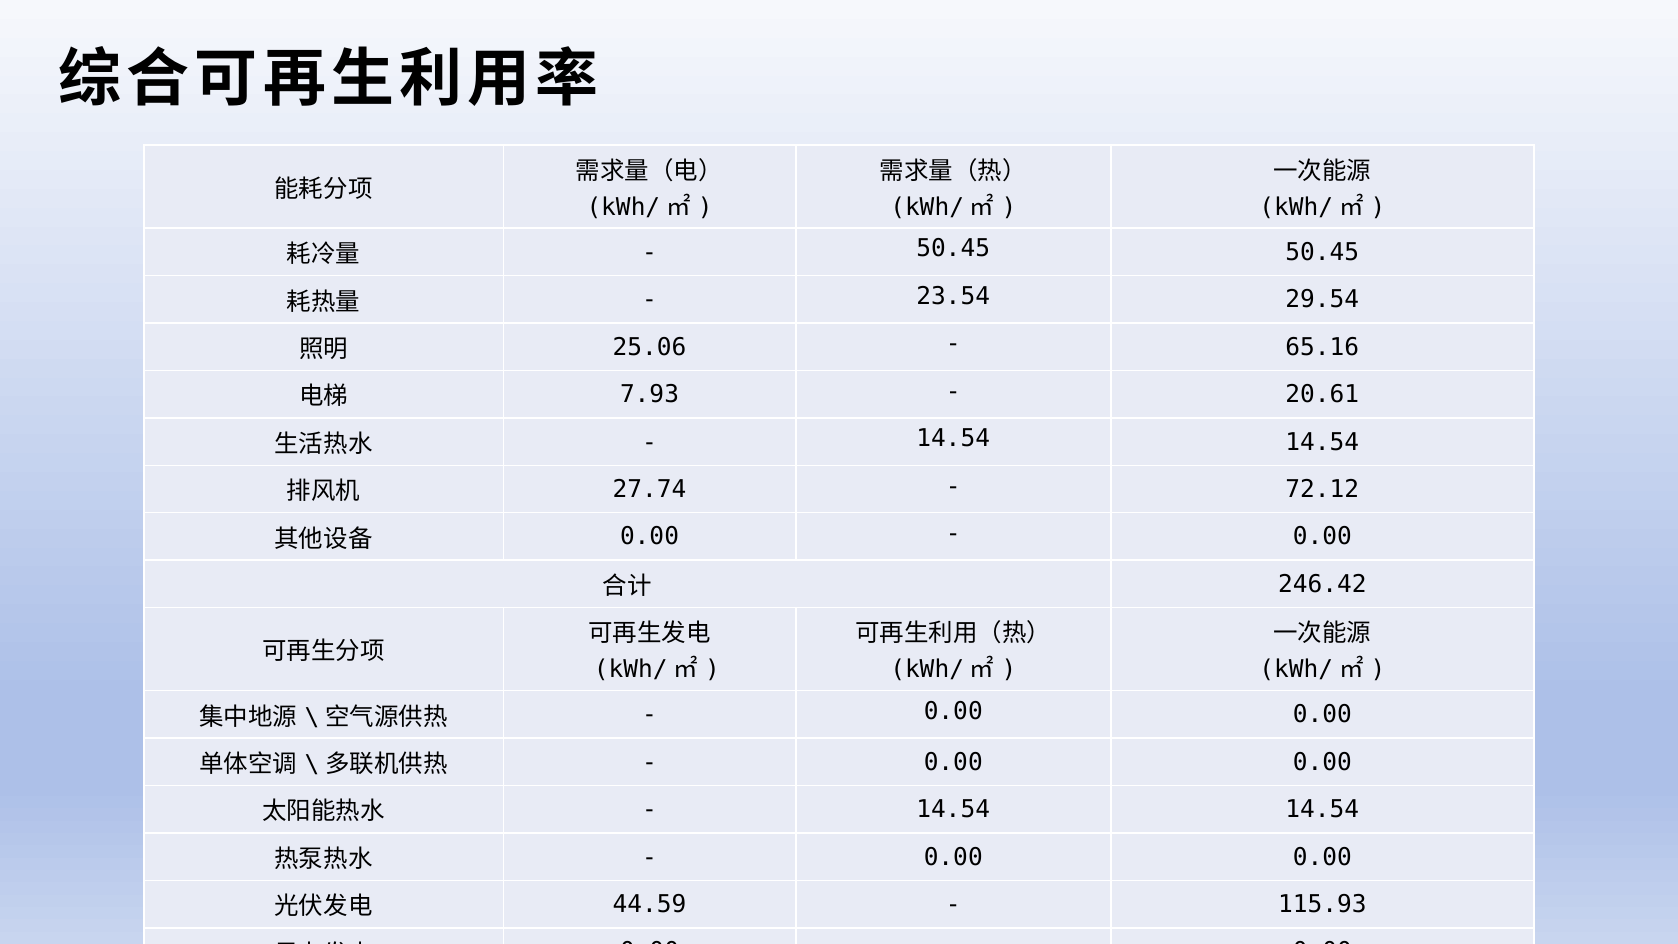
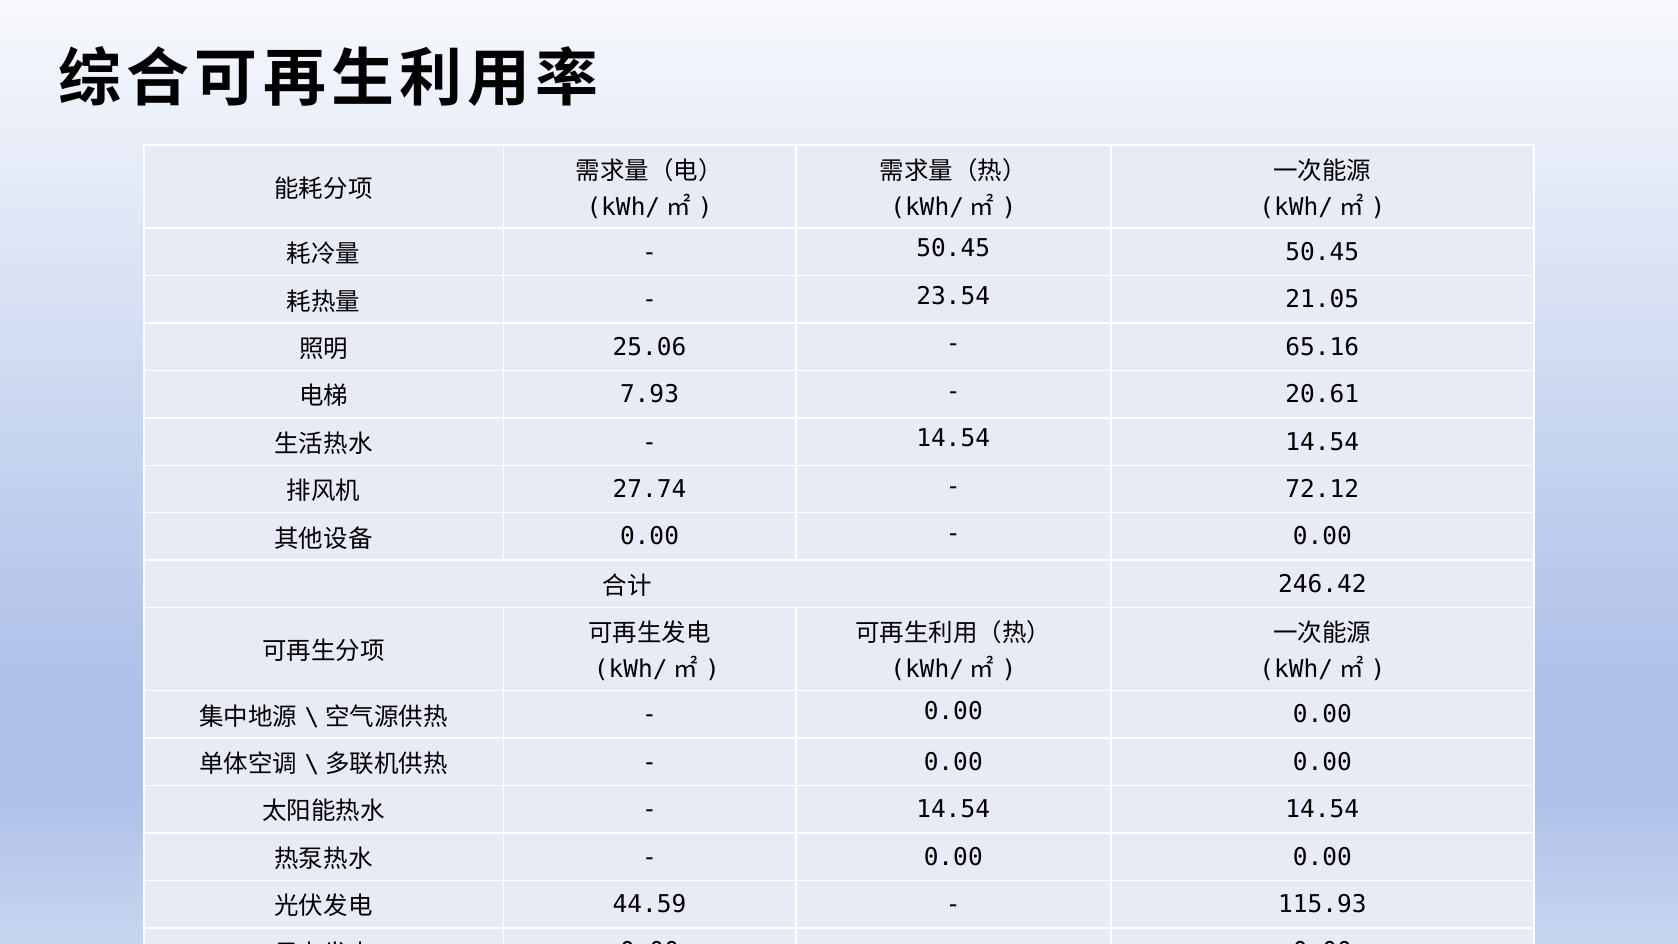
29.54: 29.54 -> 21.05
